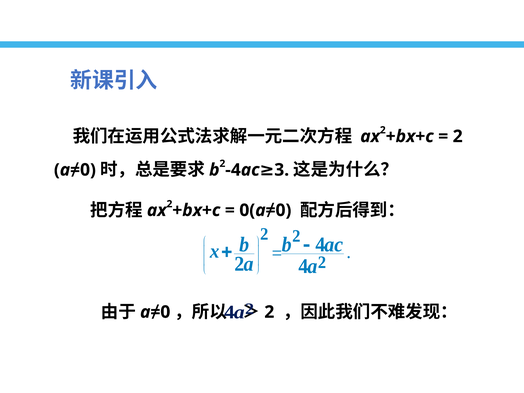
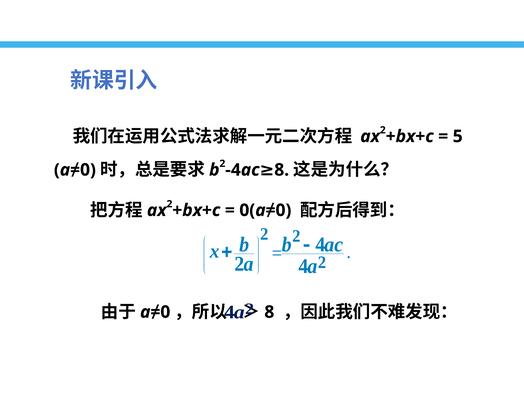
2 at (458, 136): 2 -> 5
3 at (282, 170): 3 -> 8
2 at (269, 312): 2 -> 8
